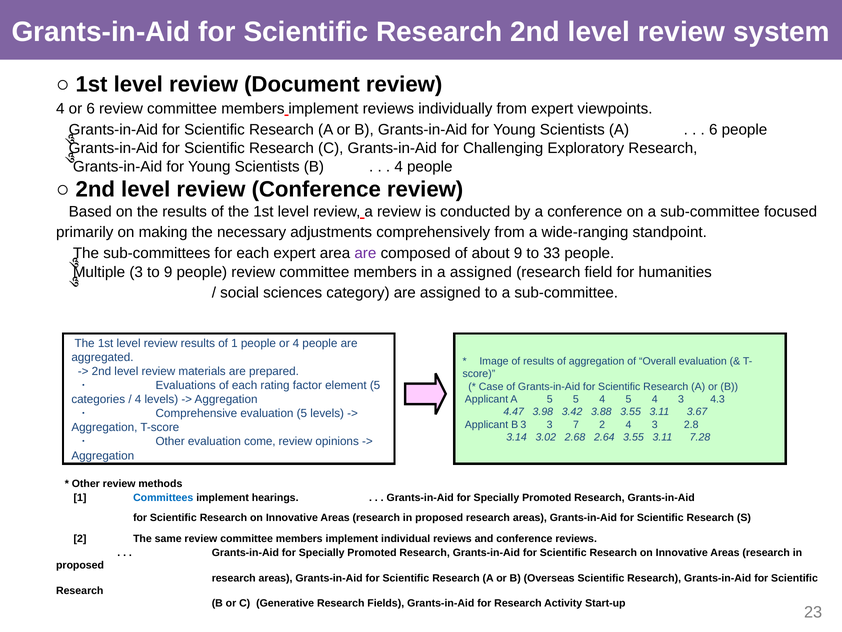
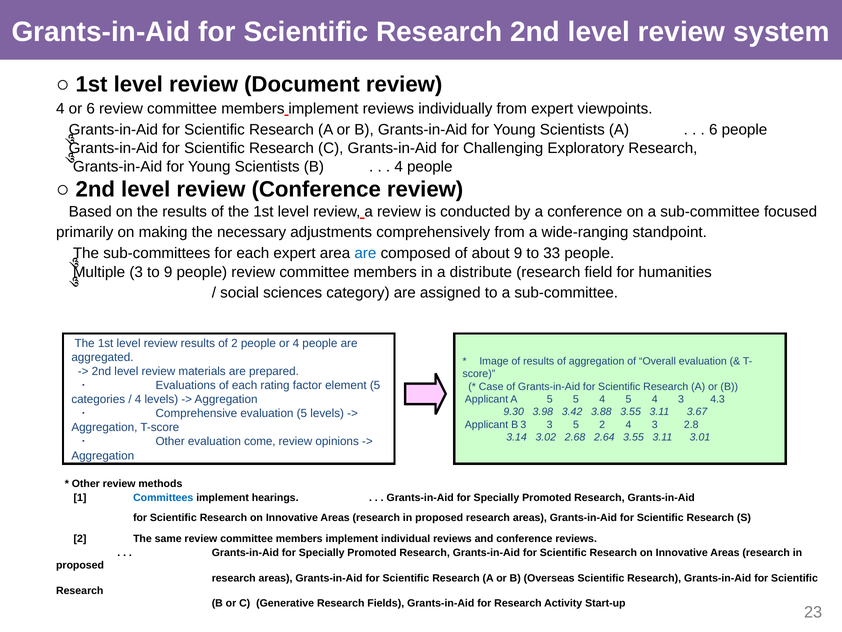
are at (365, 253) colour: purple -> blue
a assigned: assigned -> distribute
of 1: 1 -> 2
4.47: 4.47 -> 9.30
3 7: 7 -> 5
7.28: 7.28 -> 3.01
